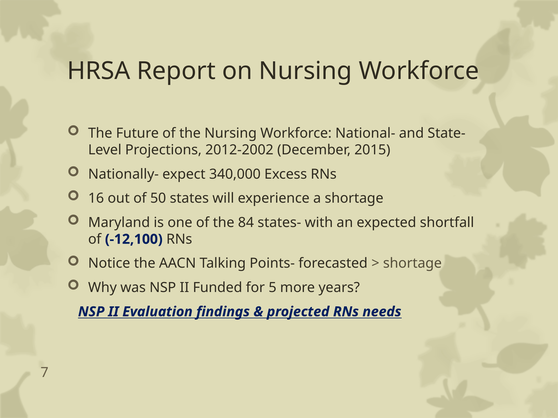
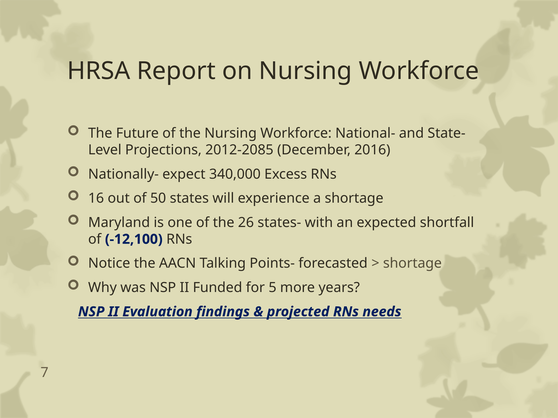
2012-2002: 2012-2002 -> 2012-2085
2015: 2015 -> 2016
84: 84 -> 26
